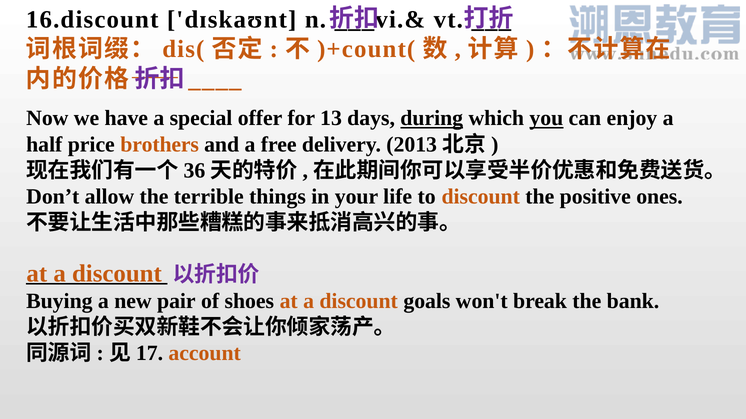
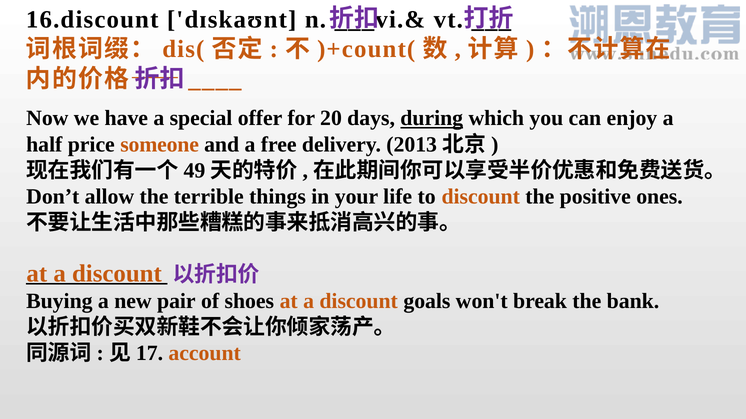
13: 13 -> 20
you underline: present -> none
brothers: brothers -> someone
36: 36 -> 49
